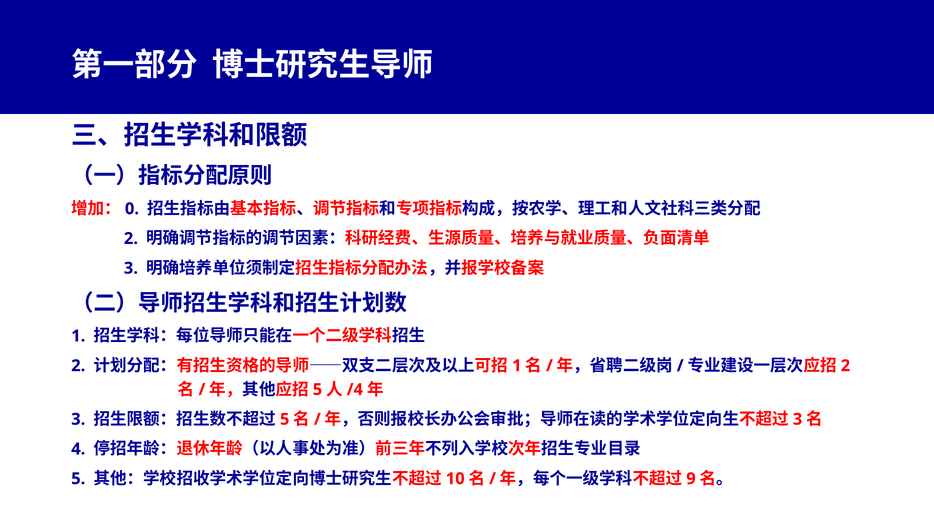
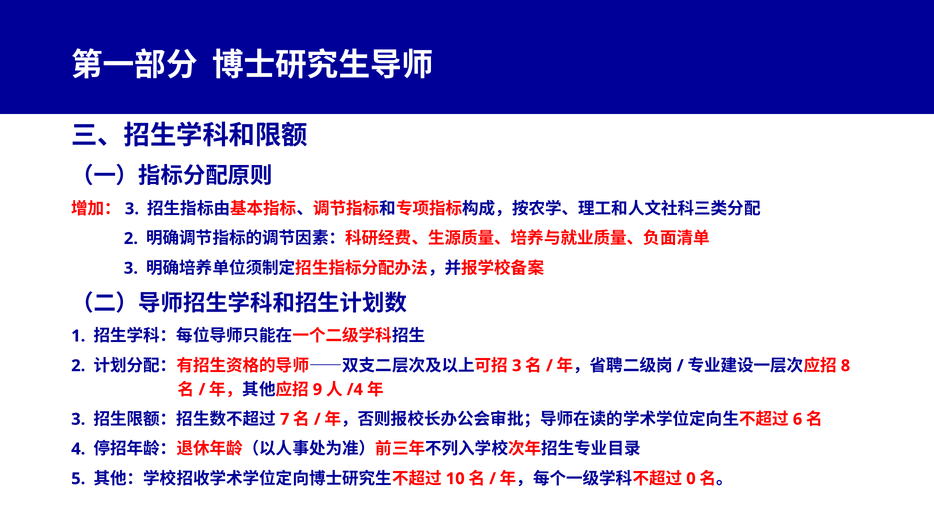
0 at (132, 209): 0 -> 3
1 at (517, 365): 1 -> 3
2 at (845, 365): 2 -> 8
5 at (317, 389): 5 -> 9
5 at (285, 419): 5 -> 7
3 at (798, 419): 3 -> 6
9: 9 -> 0
